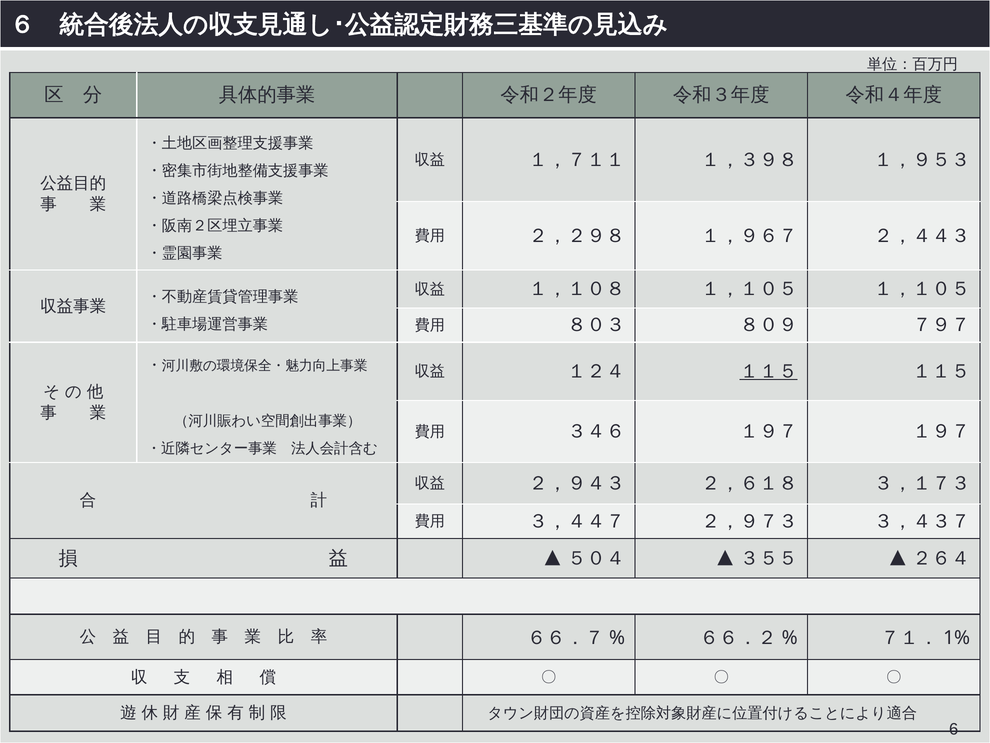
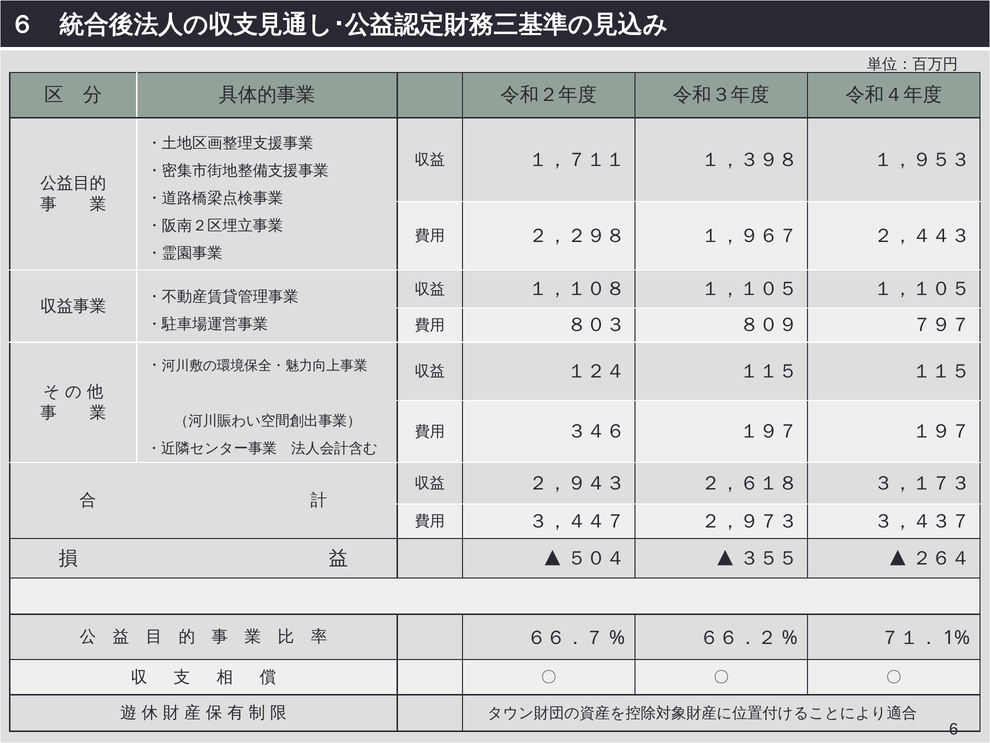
１１５ at (769, 371) underline: present -> none
